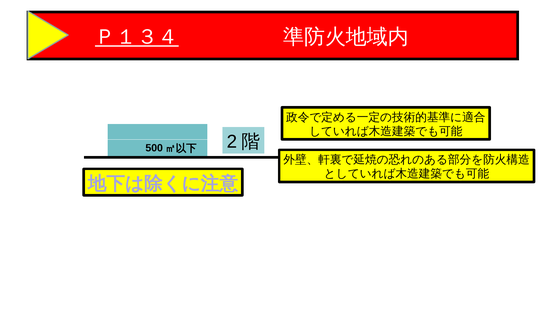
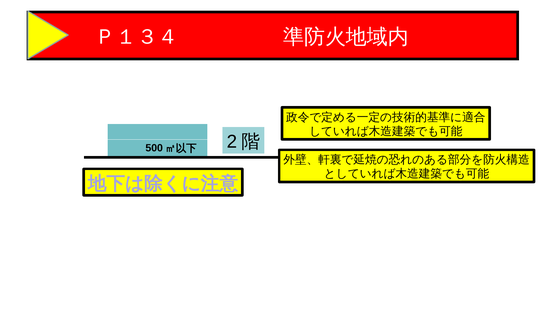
Ｐ１３４ underline: present -> none
